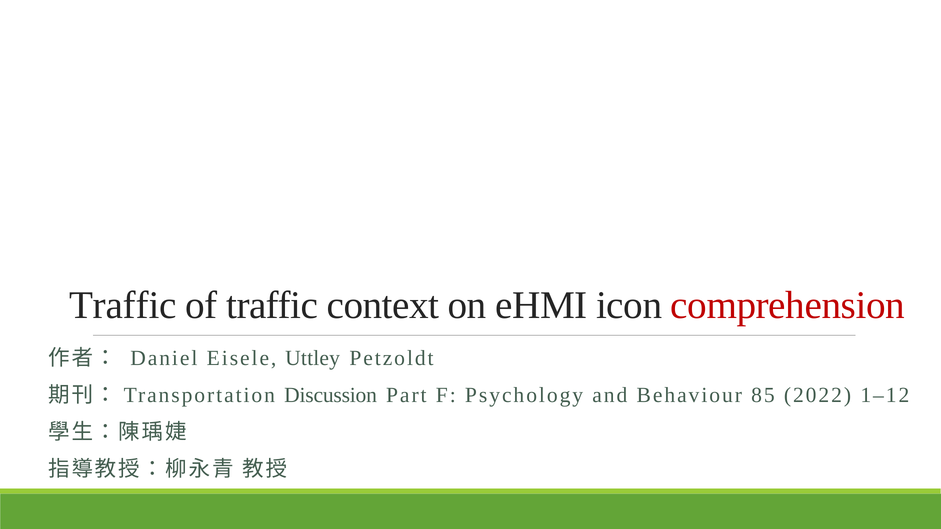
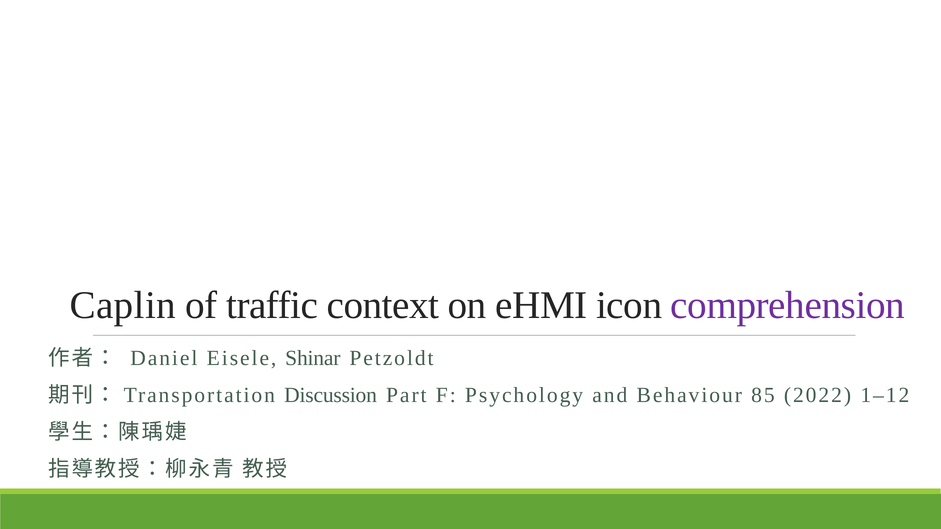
Traffic at (123, 306): Traffic -> Caplin
comprehension colour: red -> purple
Uttley: Uttley -> Shinar
